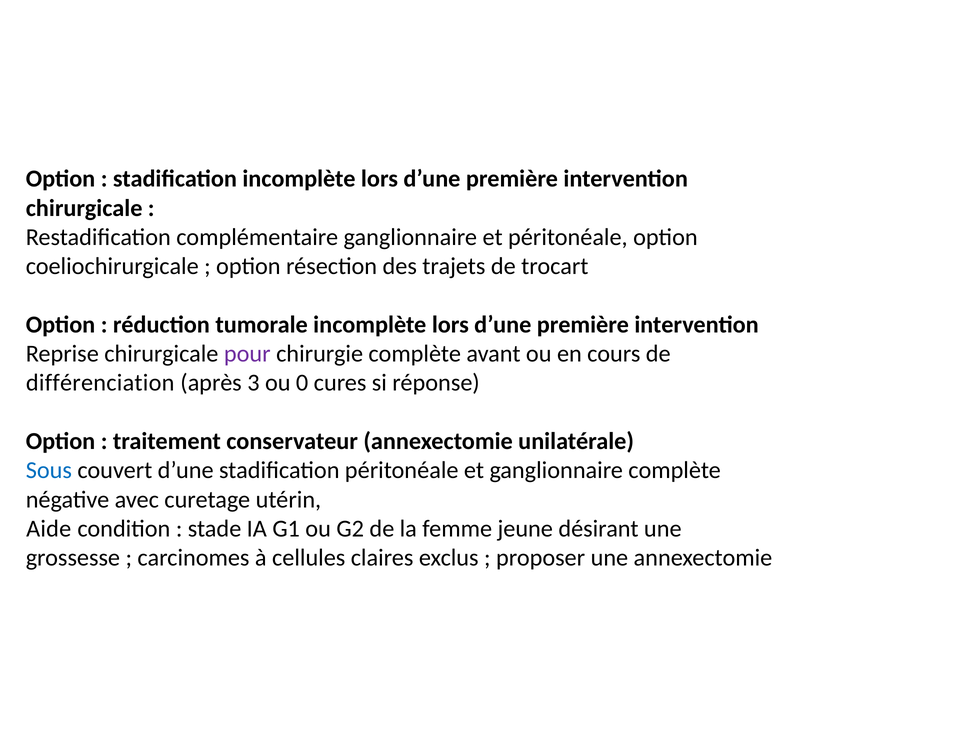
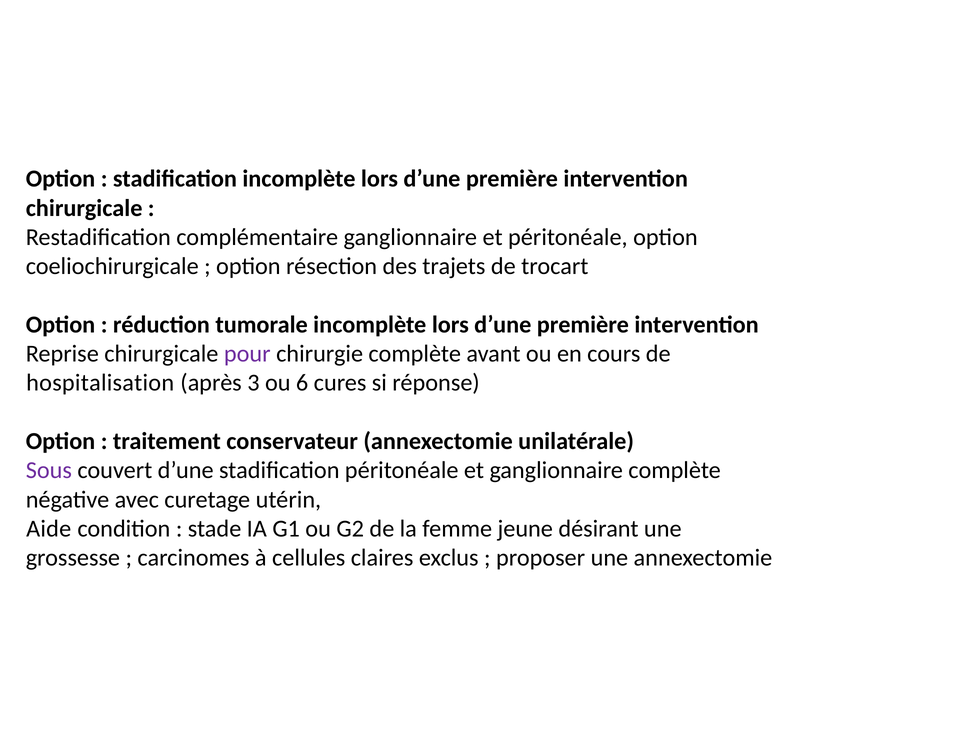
différenciation: différenciation -> hospitalisation
0: 0 -> 6
Sous colour: blue -> purple
